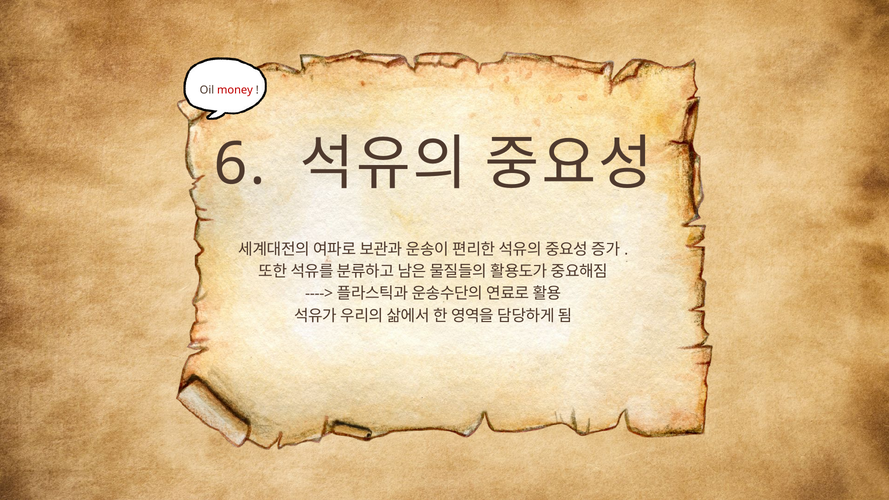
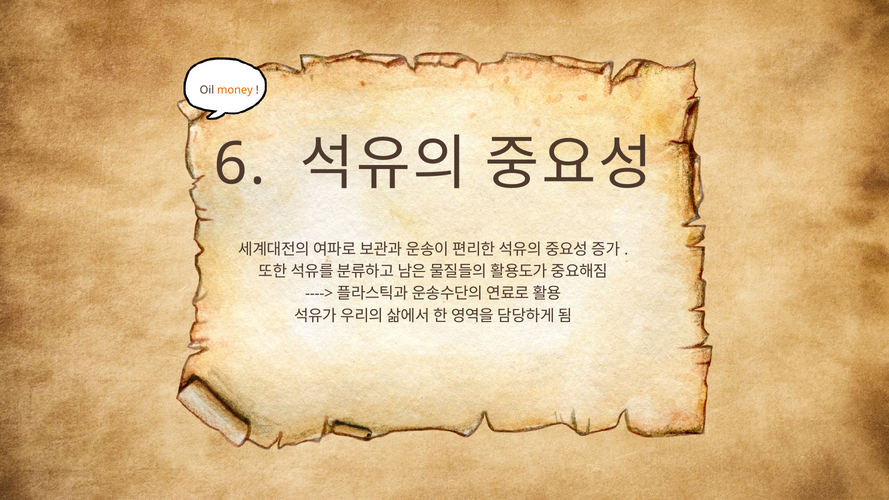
money colour: red -> orange
